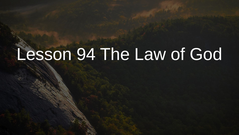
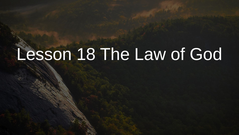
94: 94 -> 18
